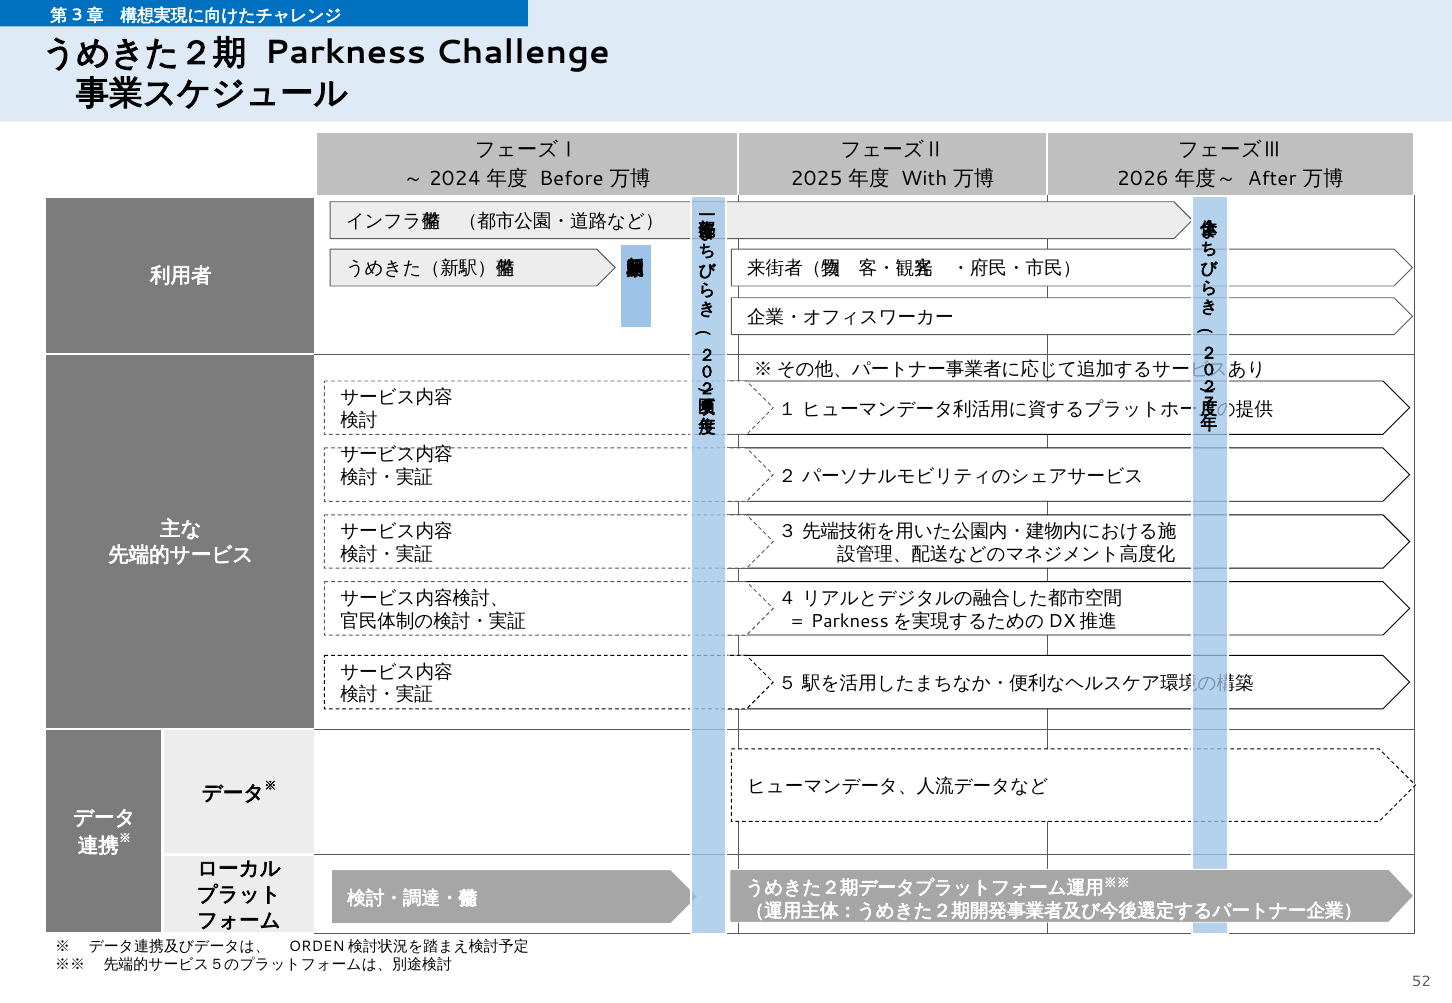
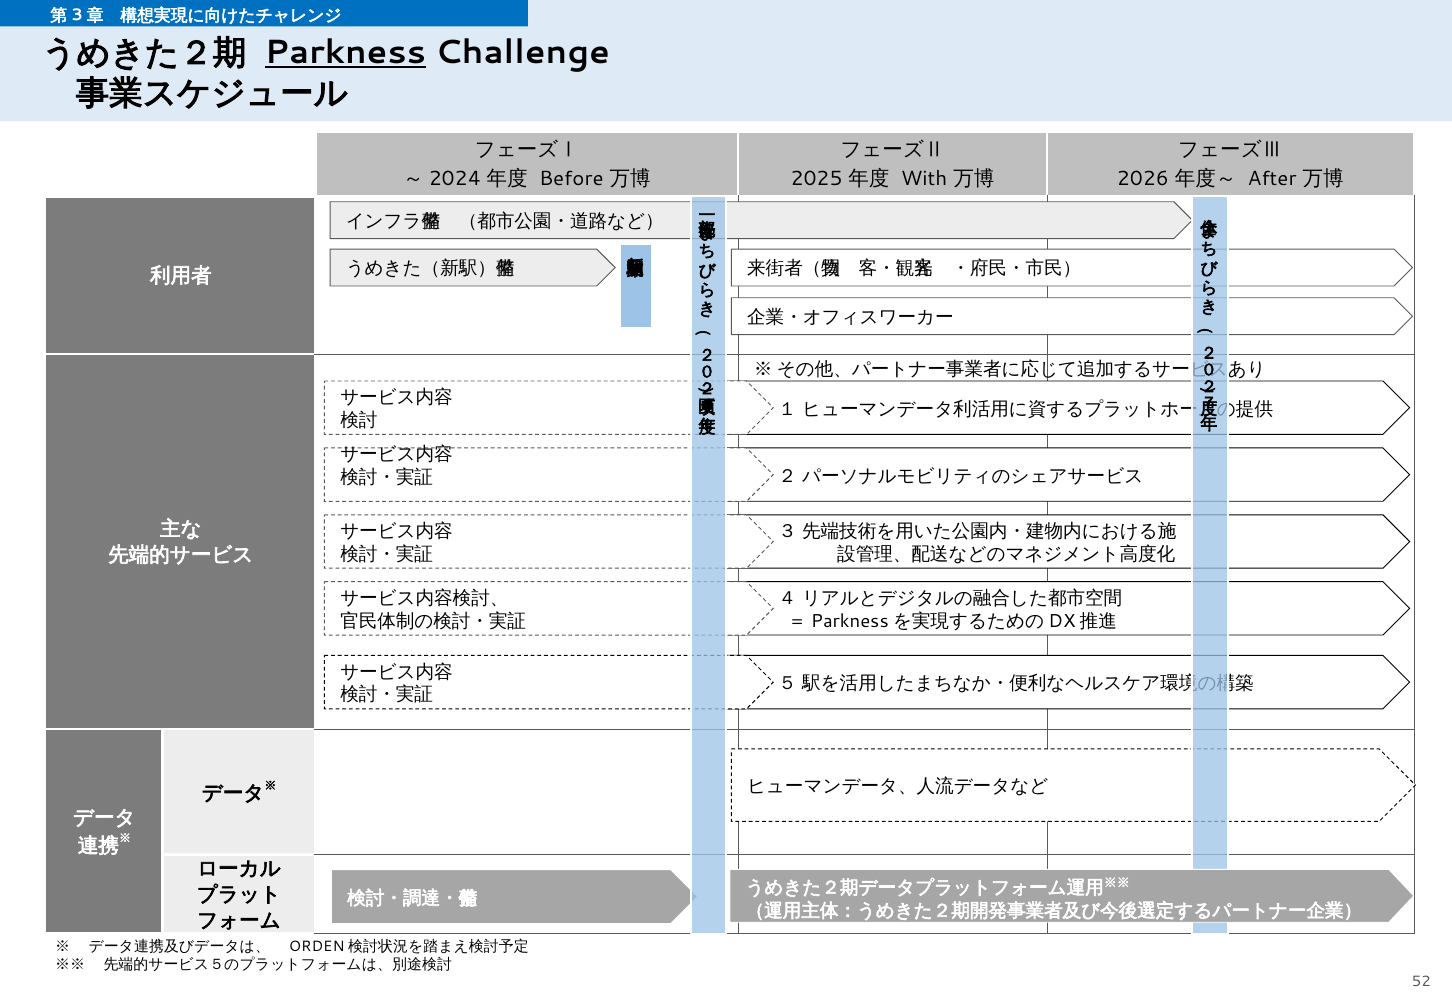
Parkness underline: none -> present
